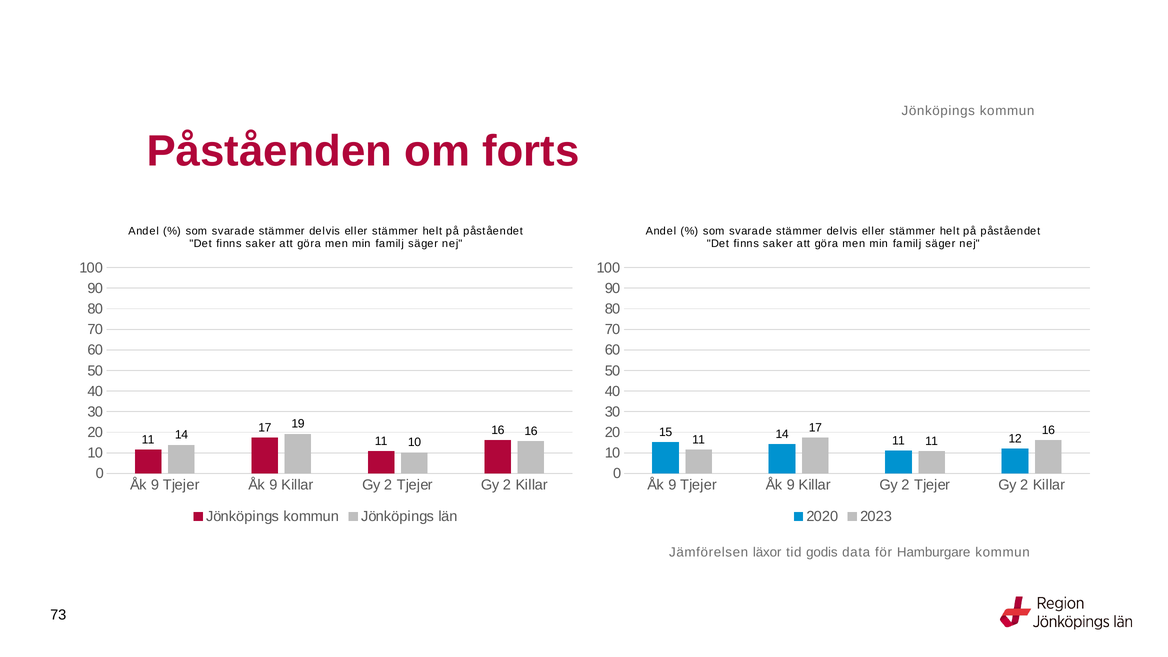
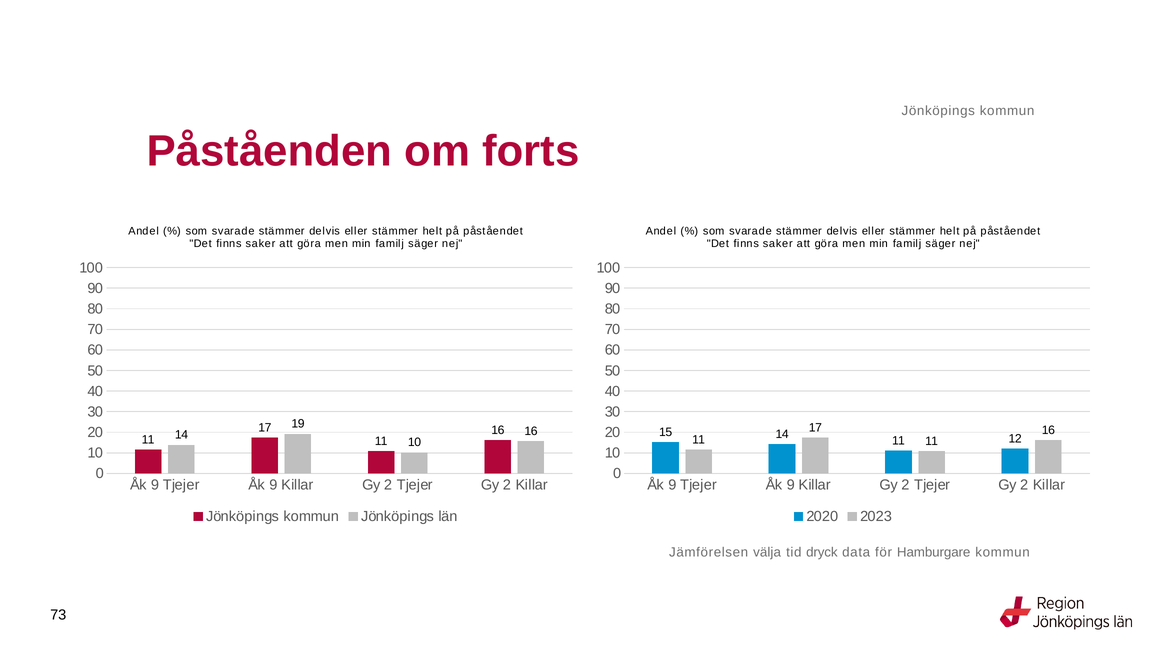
läxor: läxor -> välja
godis: godis -> dryck
